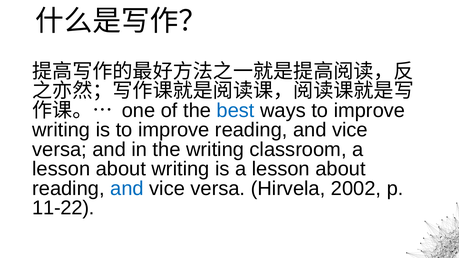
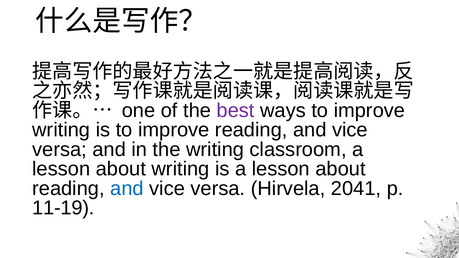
best colour: blue -> purple
2002: 2002 -> 2041
11-22: 11-22 -> 11-19
